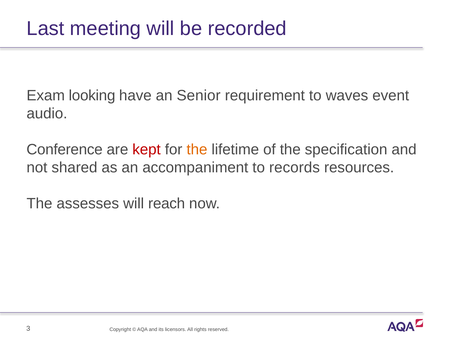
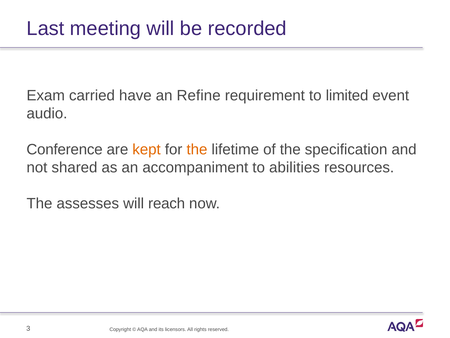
looking: looking -> carried
Senior: Senior -> Refine
waves: waves -> limited
kept colour: red -> orange
records: records -> abilities
